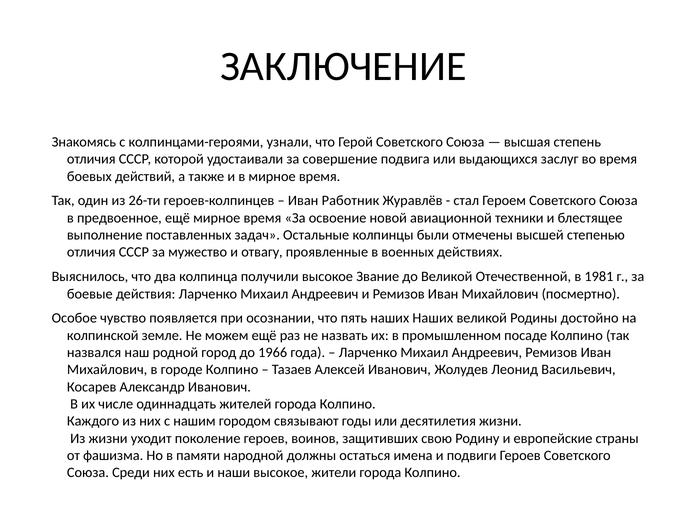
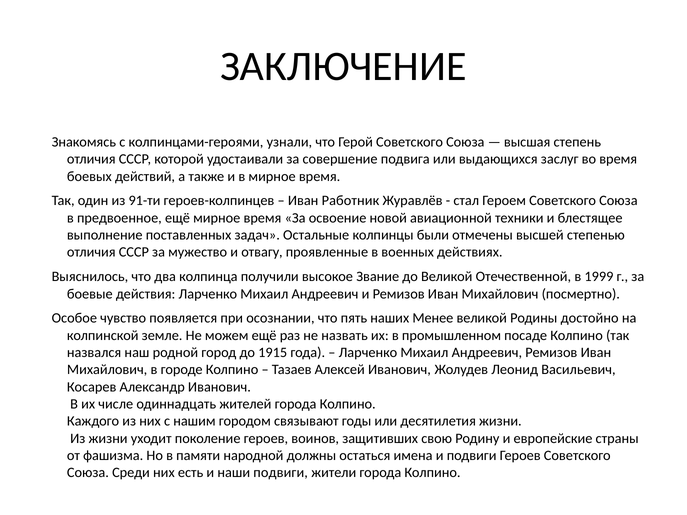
26-ти: 26-ти -> 91-ти
1981: 1981 -> 1999
наших Наших: Наших -> Менее
1966: 1966 -> 1915
наши высокое: высокое -> подвиги
